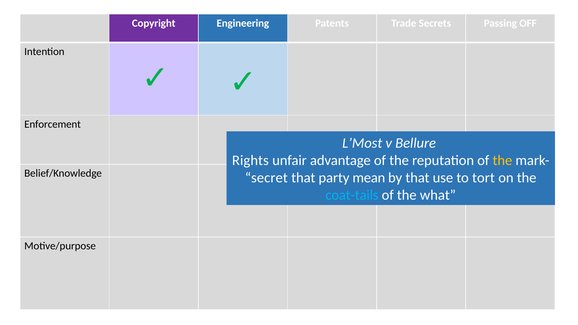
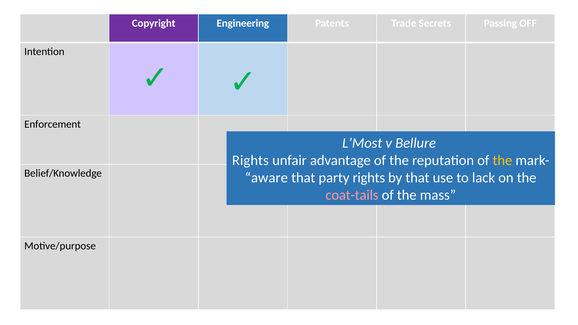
secret: secret -> aware
party mean: mean -> rights
tort: tort -> lack
coat-tails colour: light blue -> pink
what: what -> mass
